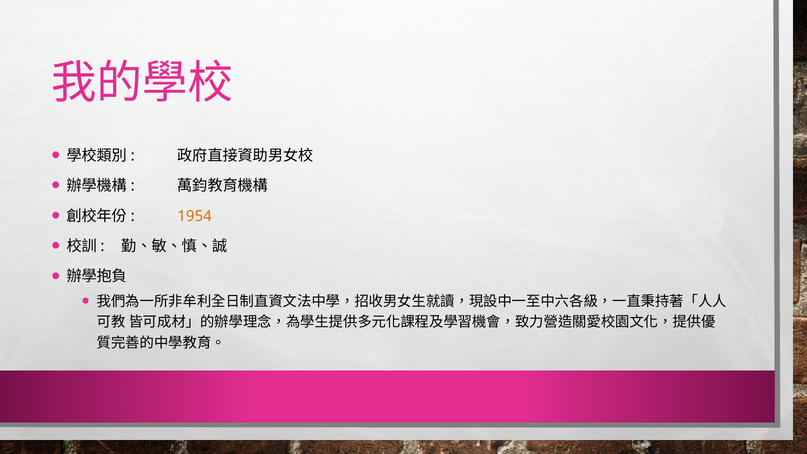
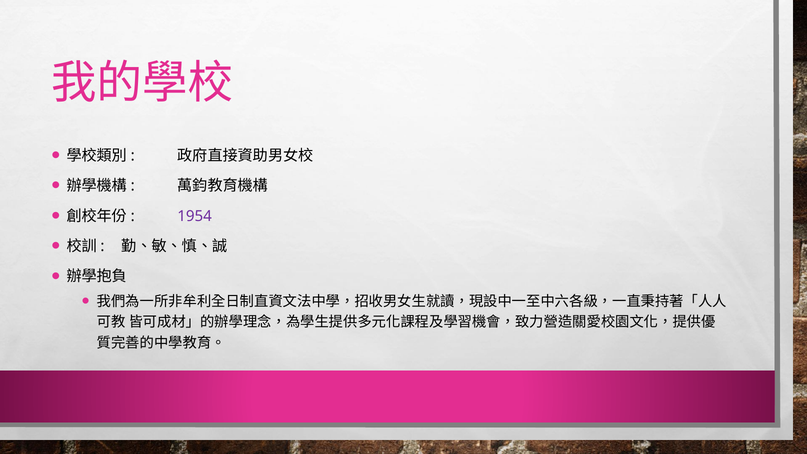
1954 colour: orange -> purple
